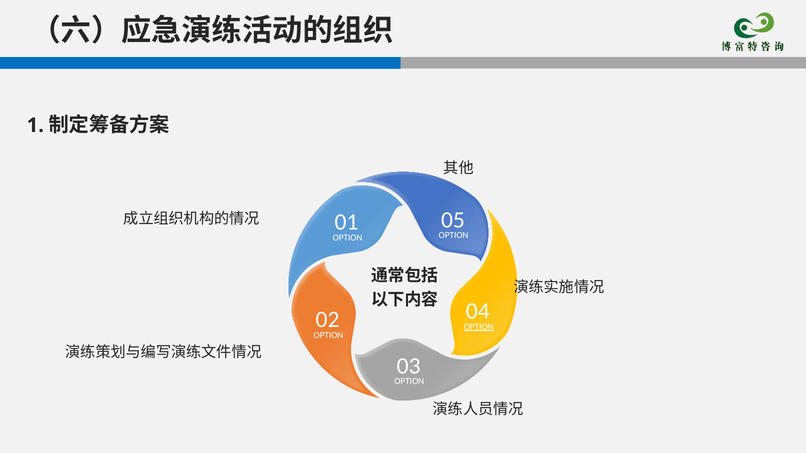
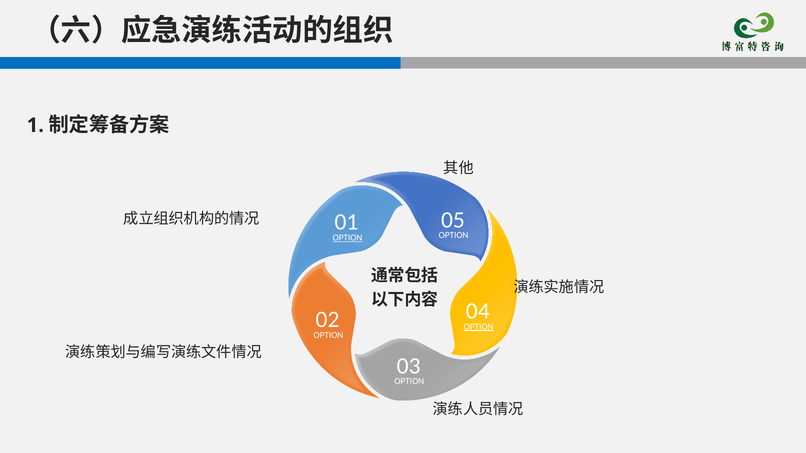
OPTION at (348, 238) underline: none -> present
